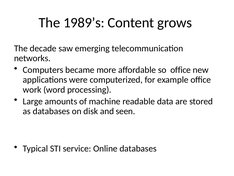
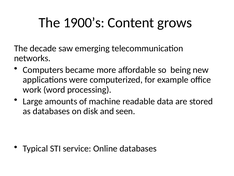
1989’s: 1989’s -> 1900’s
so office: office -> being
